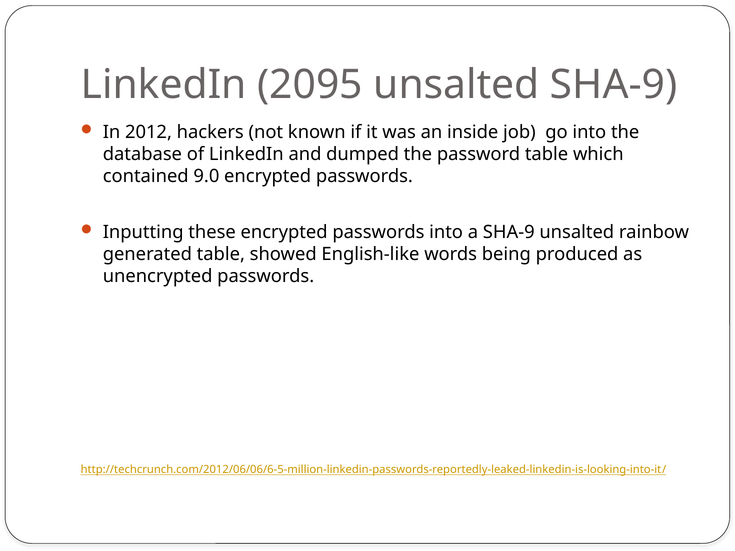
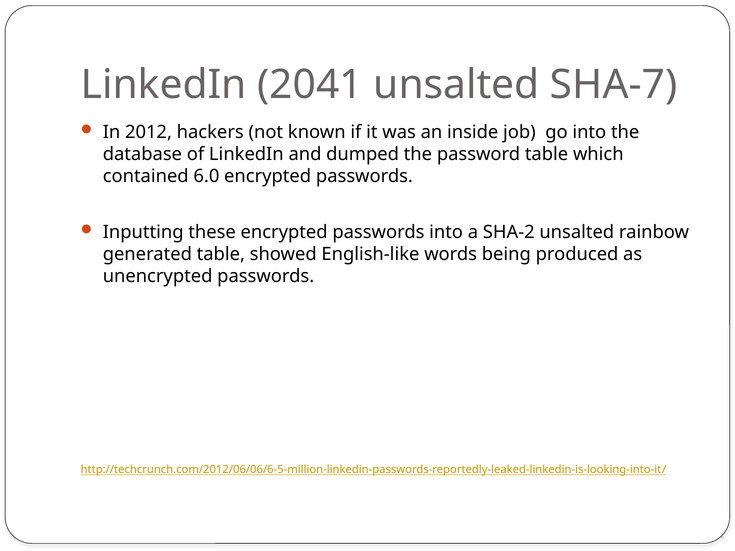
2095: 2095 -> 2041
unsalted SHA-9: SHA-9 -> SHA-7
9.0: 9.0 -> 6.0
a SHA-9: SHA-9 -> SHA-2
